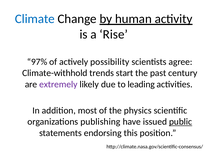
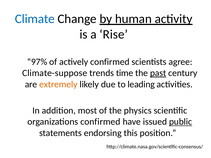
actively possibility: possibility -> confirmed
Climate-withhold: Climate-withhold -> Climate-suppose
start: start -> time
past underline: none -> present
extremely colour: purple -> orange
organizations publishing: publishing -> confirmed
